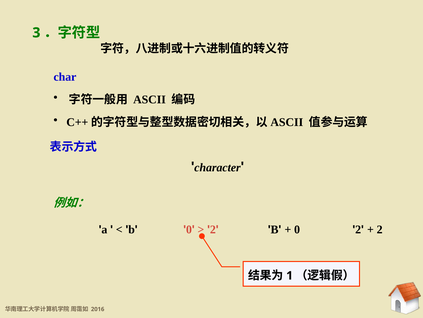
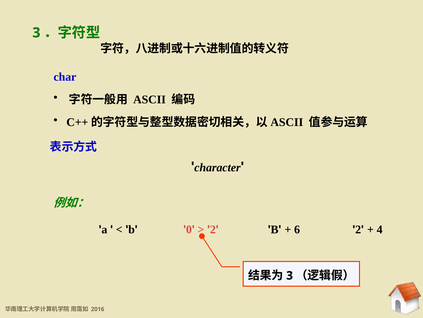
0 at (297, 229): 0 -> 6
2 at (380, 229): 2 -> 4
1 at (290, 275): 1 -> 3
